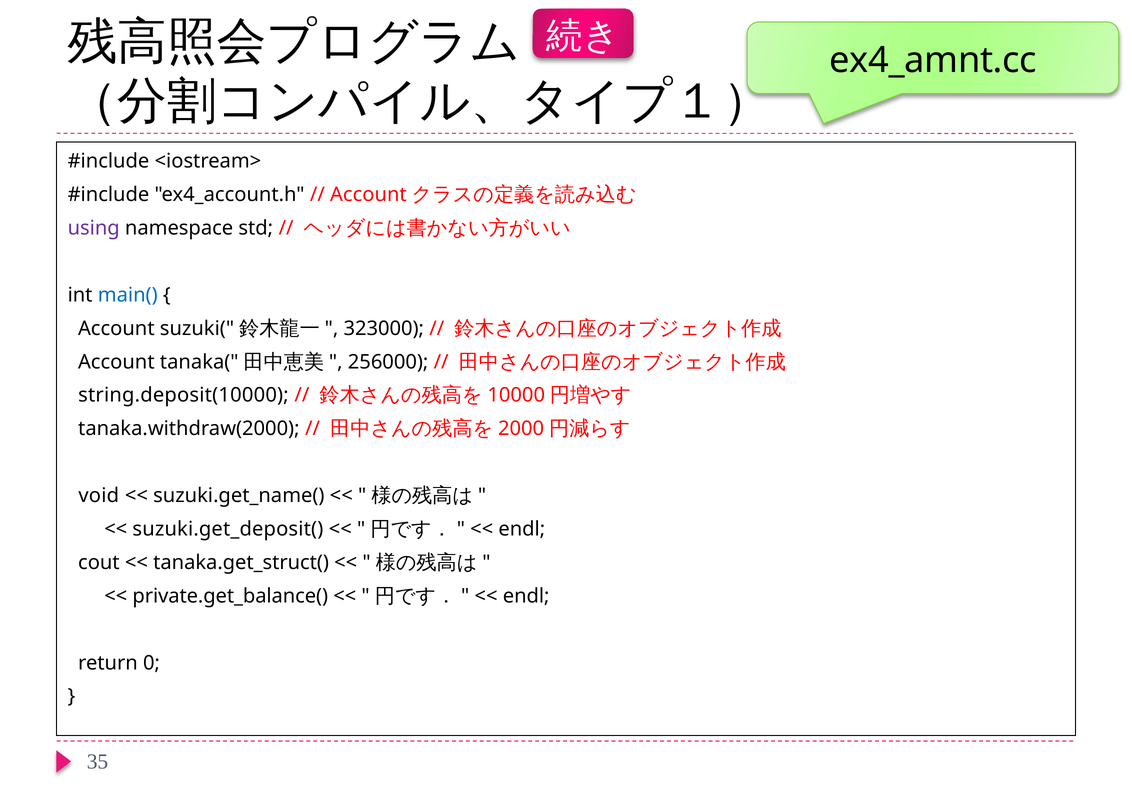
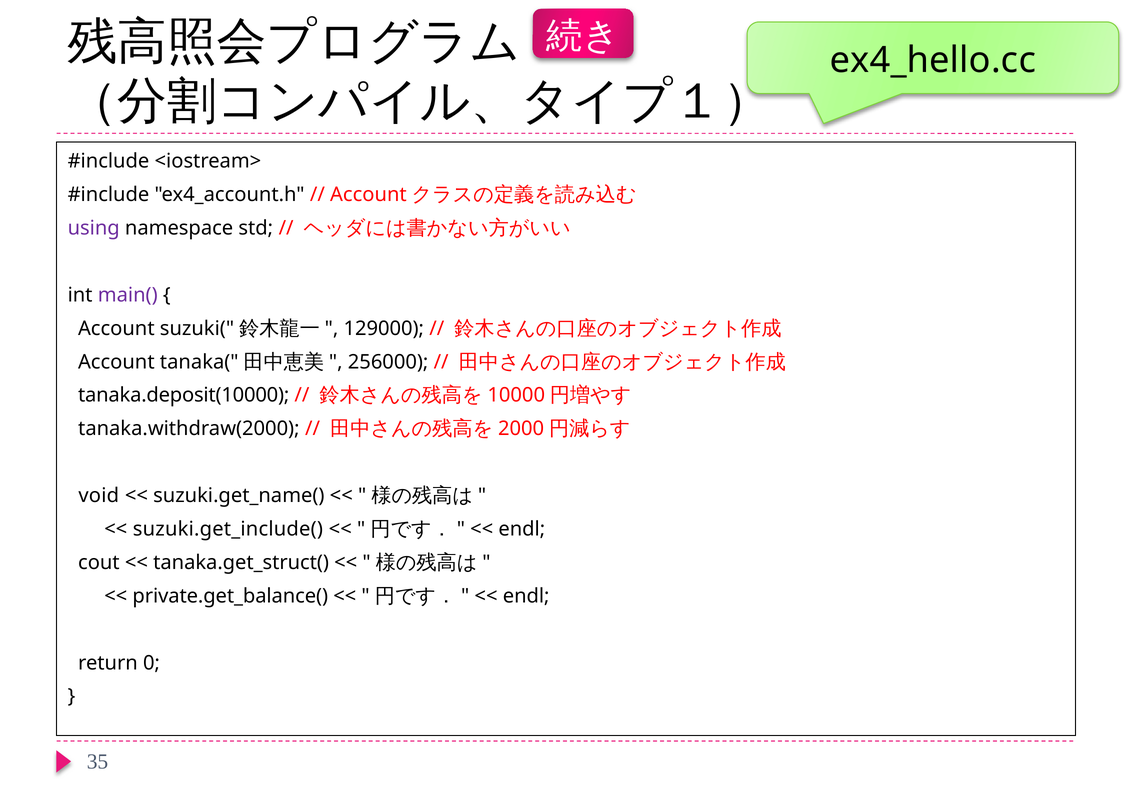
ex4_amnt.cc: ex4_amnt.cc -> ex4_hello.cc
main( colour: blue -> purple
323000: 323000 -> 129000
string.deposit(10000: string.deposit(10000 -> tanaka.deposit(10000
suzuki.get_deposit(: suzuki.get_deposit( -> suzuki.get_include(
